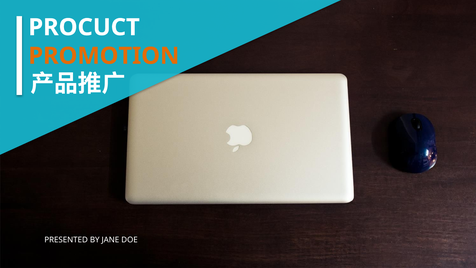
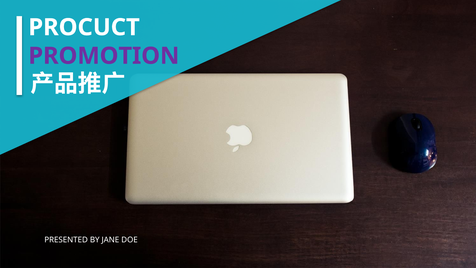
PROMOTION colour: orange -> purple
